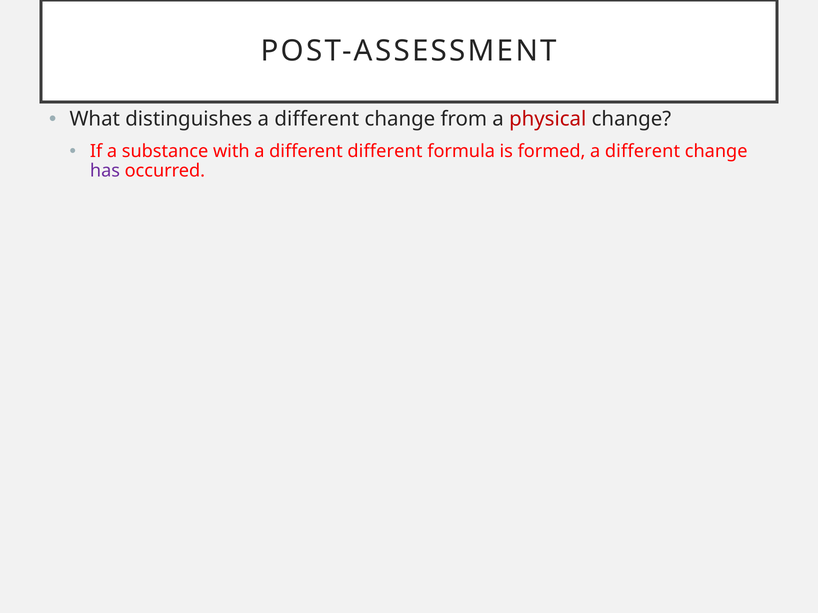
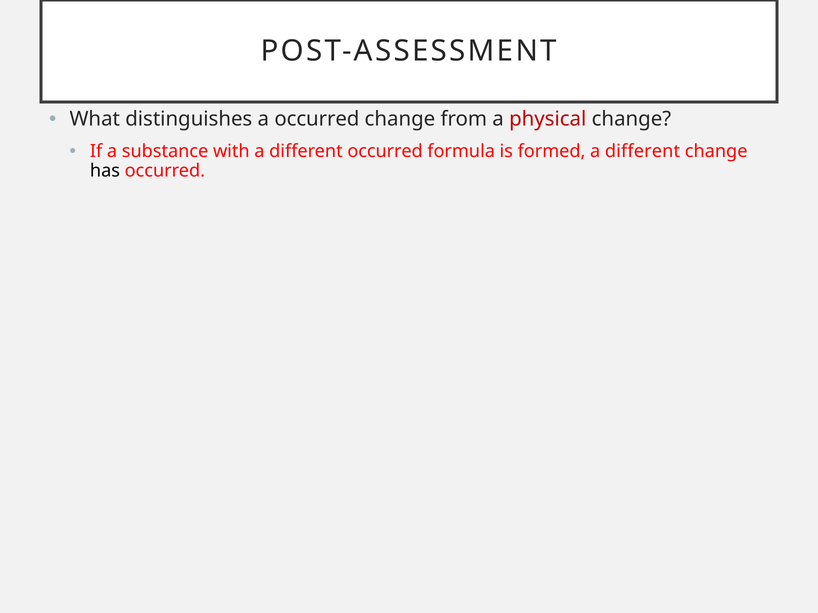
distinguishes a different: different -> occurred
different different: different -> occurred
has colour: purple -> black
